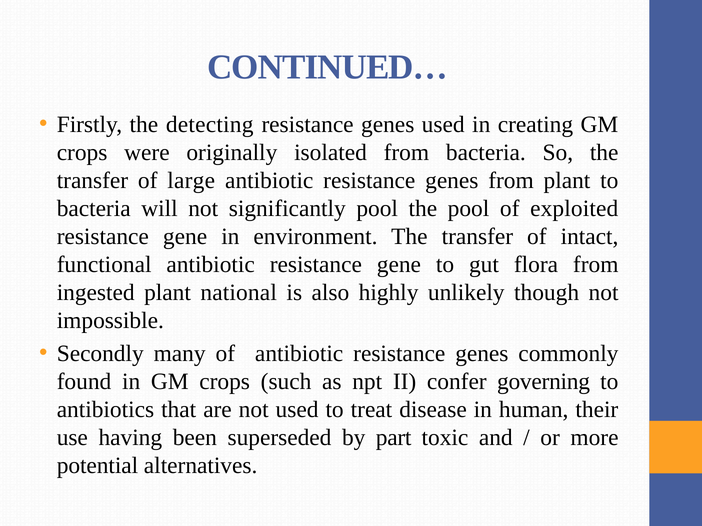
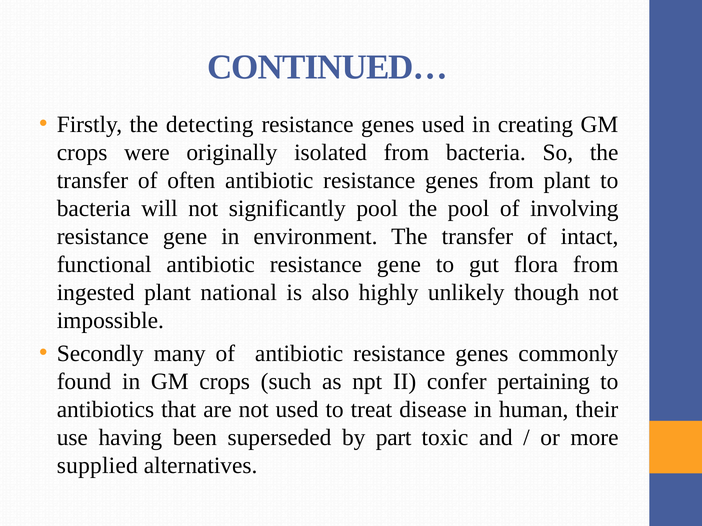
large: large -> often
exploited: exploited -> involving
governing: governing -> pertaining
potential: potential -> supplied
